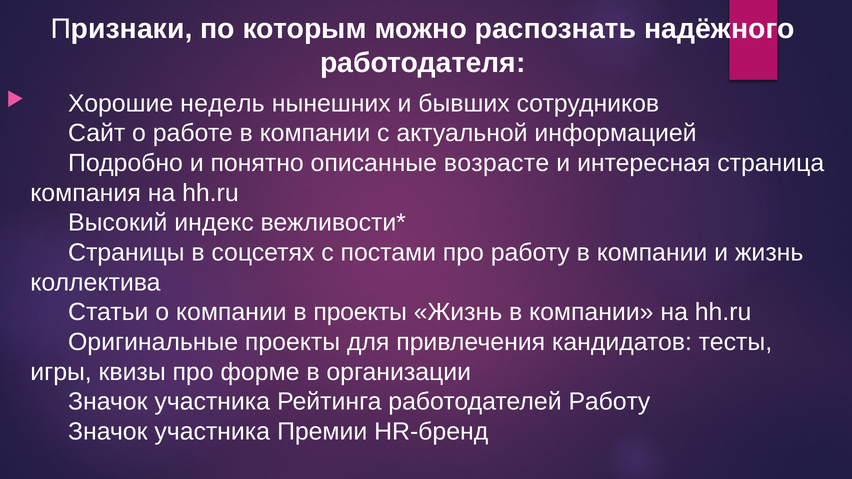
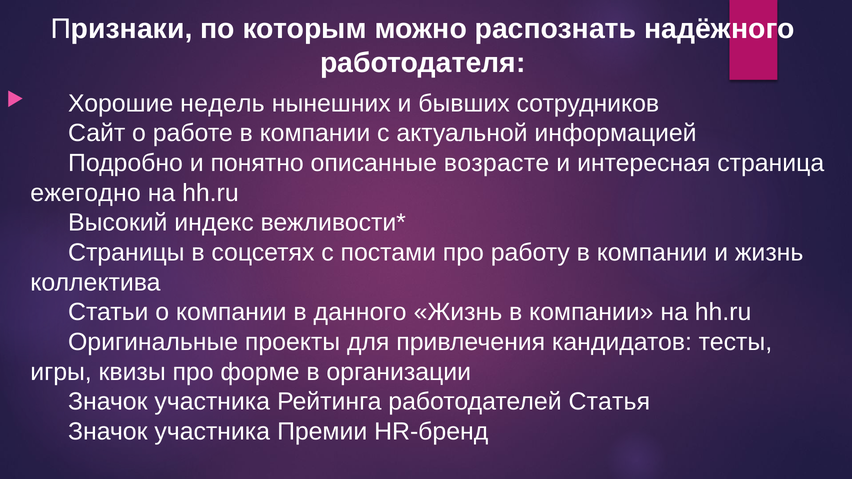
компания: компания -> ежегодно
в проекты: проекты -> данного
работодателей Работу: Работу -> Статья
